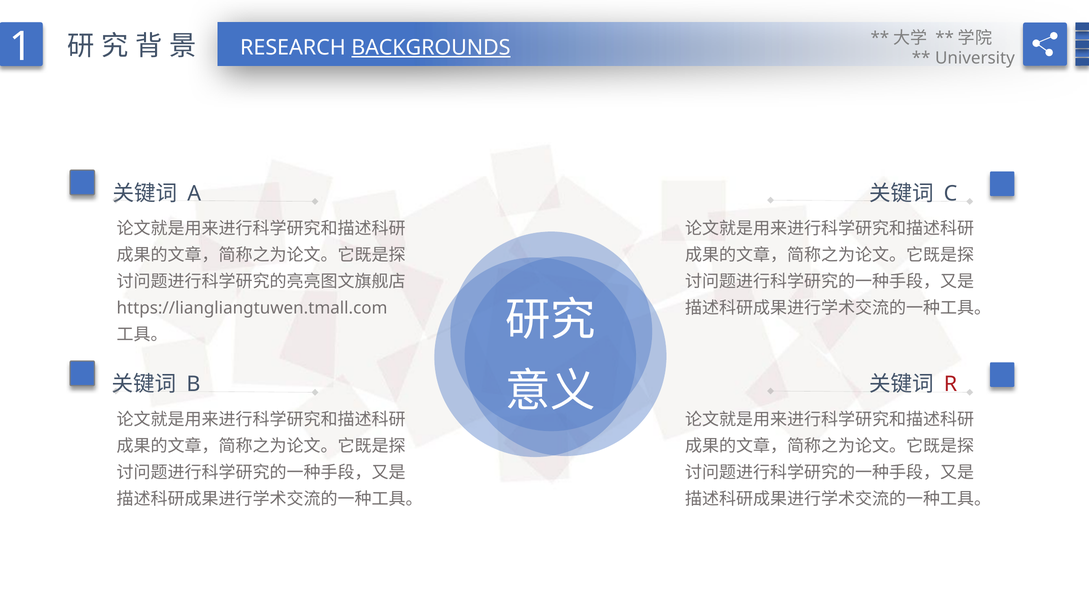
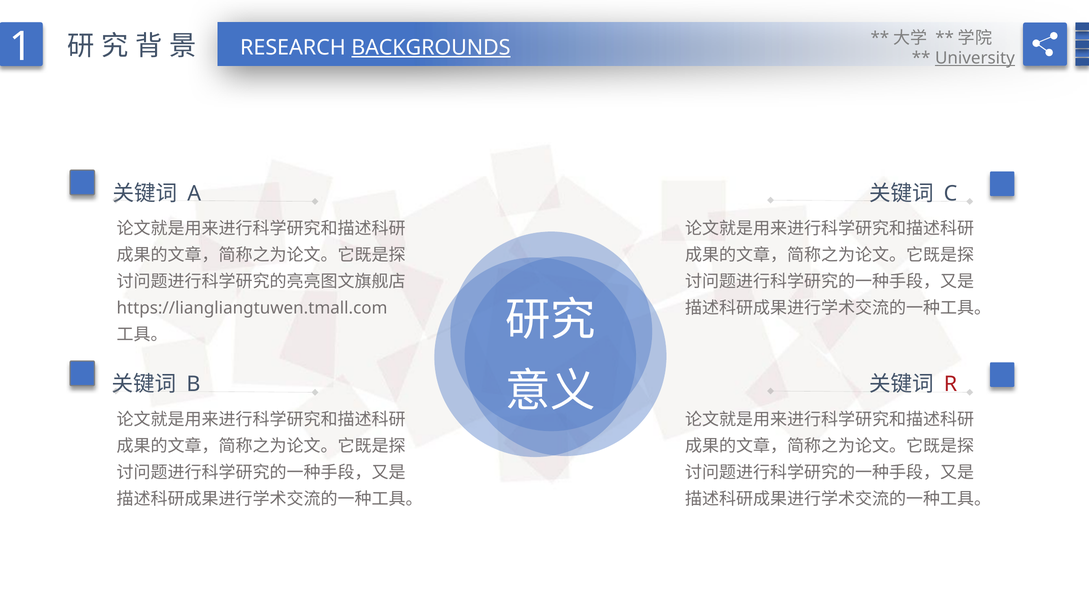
University underline: none -> present
